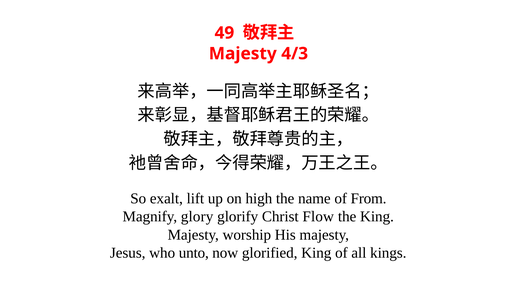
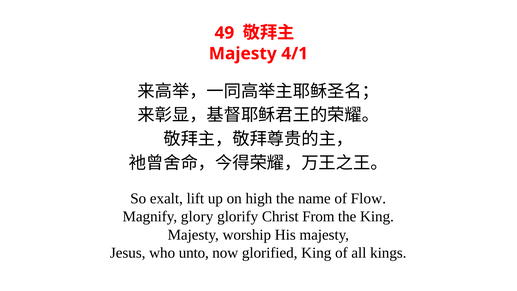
4/3: 4/3 -> 4/1
From: From -> Flow
Flow: Flow -> From
